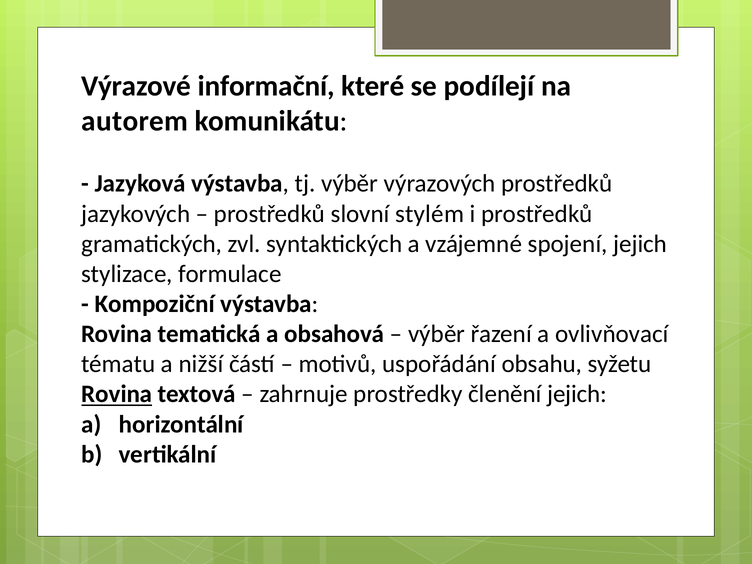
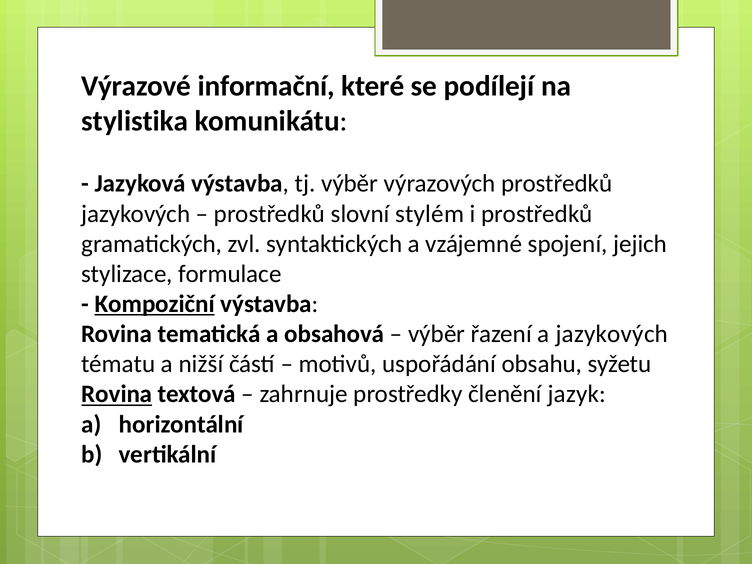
autorem: autorem -> stylistika
Kompoziční underline: none -> present
a ovlivňovací: ovlivňovací -> jazykových
členění jejich: jejich -> jazyk
